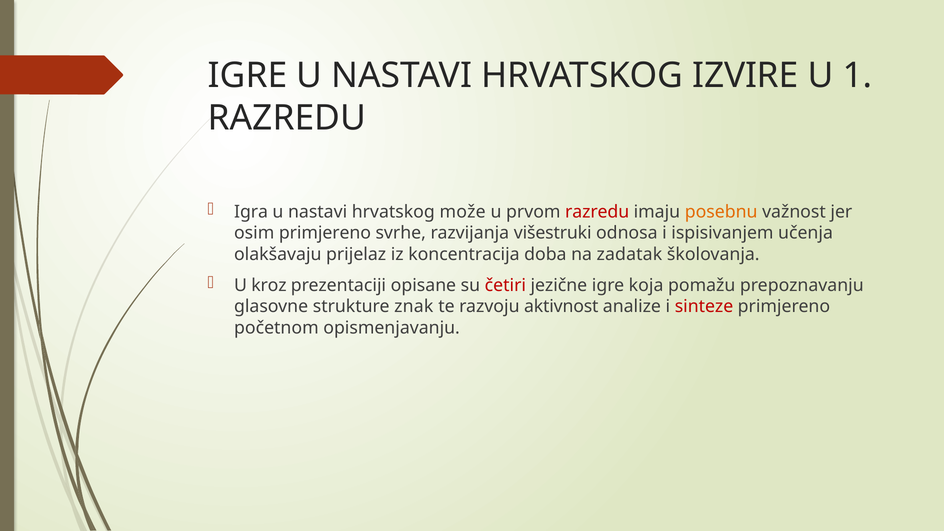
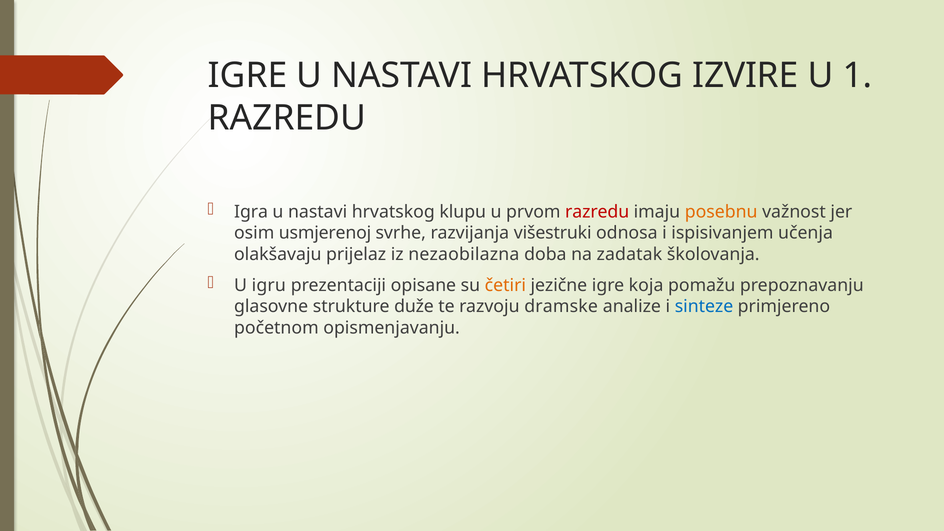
može: može -> klupu
osim primjereno: primjereno -> usmjerenoj
koncentracija: koncentracija -> nezaobilazna
kroz: kroz -> igru
četiri colour: red -> orange
znak: znak -> duže
aktivnost: aktivnost -> dramske
sinteze colour: red -> blue
